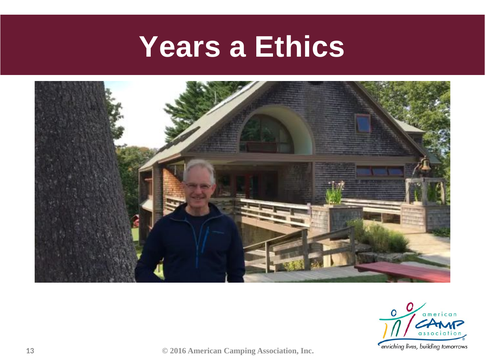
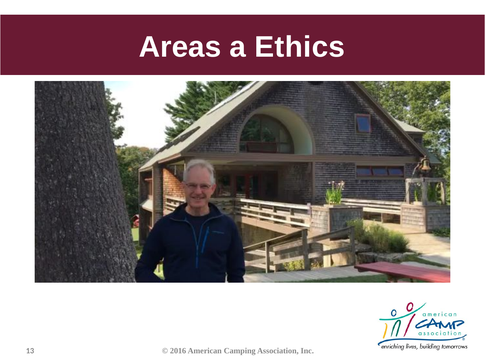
Years: Years -> Areas
